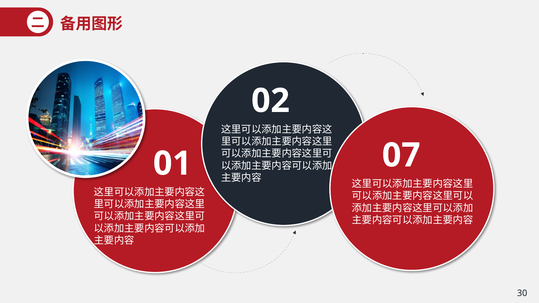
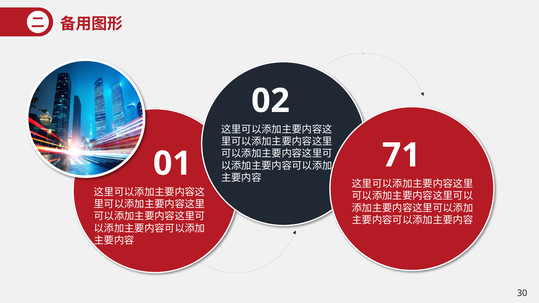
07: 07 -> 71
